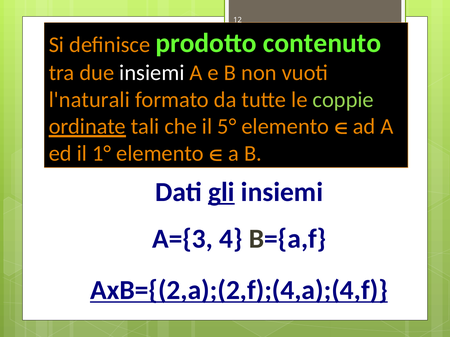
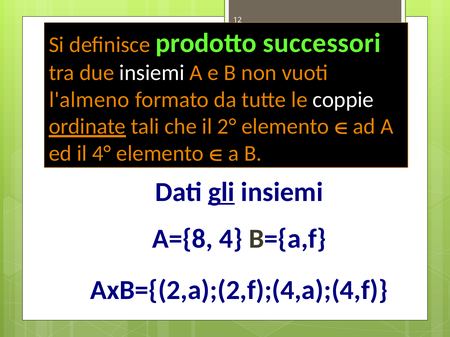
contenuto: contenuto -> successori
l'naturali: l'naturali -> l'almeno
coppie colour: light green -> white
5°: 5° -> 2°
1°: 1° -> 4°
A={3: A={3 -> A={8
AxB={(2,a);(2,f);(4,a);(4,f underline: present -> none
